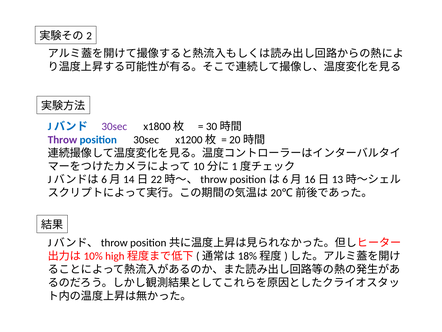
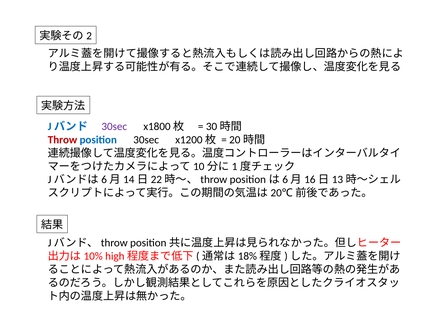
Throw colour: purple -> red
